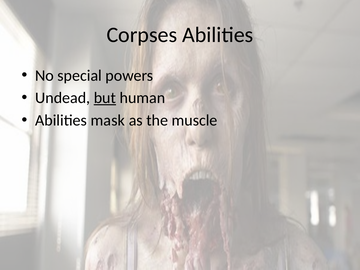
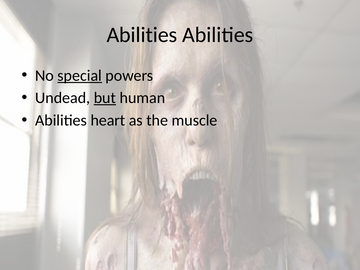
Corpses at (142, 35): Corpses -> Abilities
special underline: none -> present
mask: mask -> heart
